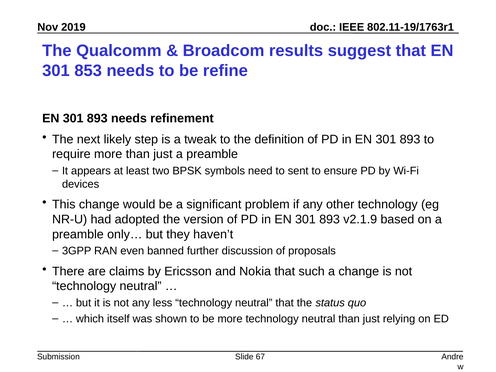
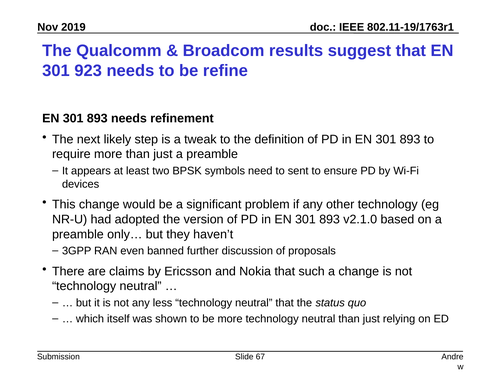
853: 853 -> 923
v2.1.9: v2.1.9 -> v2.1.0
